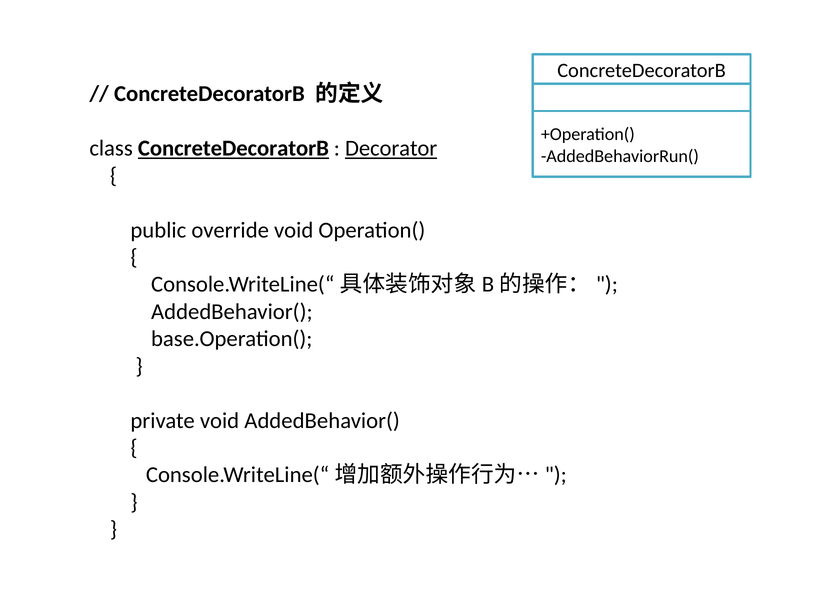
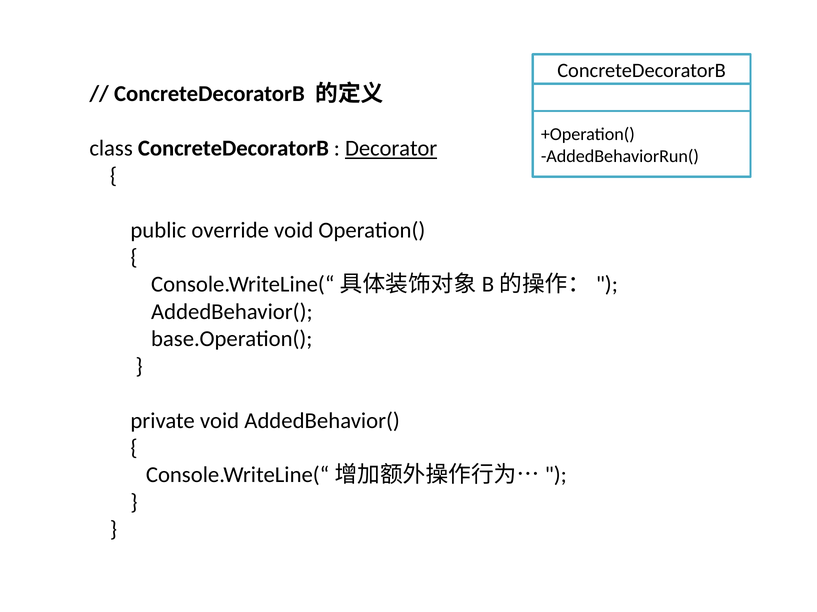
ConcreteDecoratorB at (233, 149) underline: present -> none
